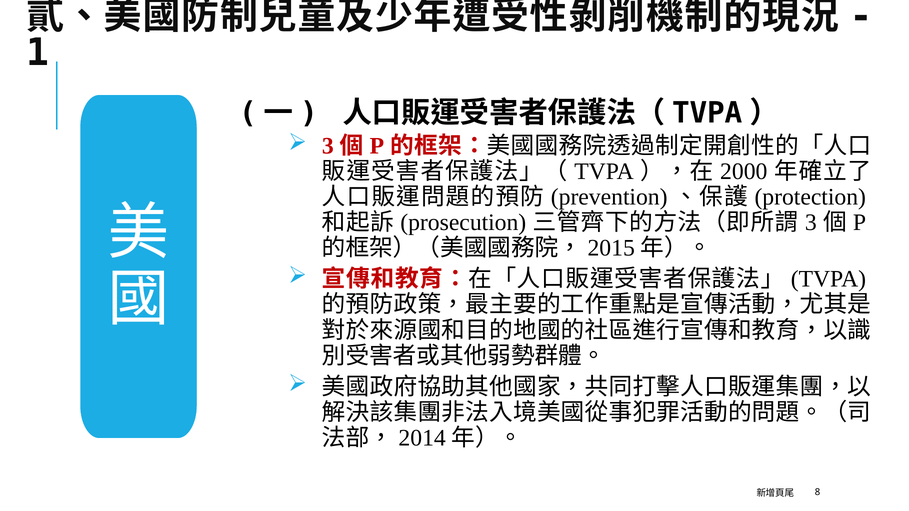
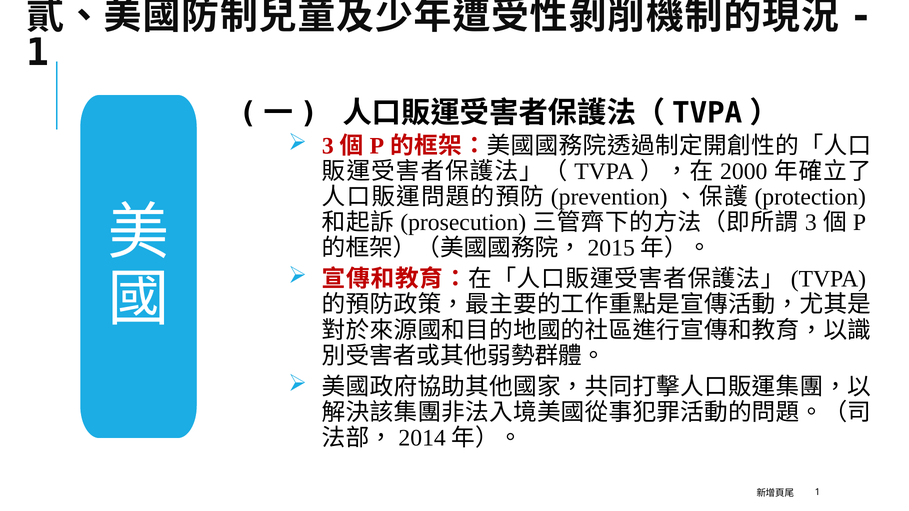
8 at (818, 493): 8 -> 1
